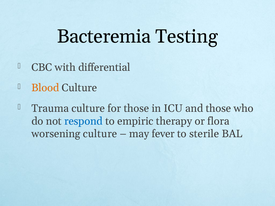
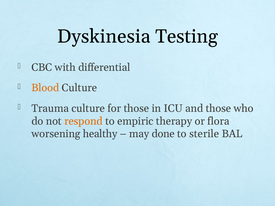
Bacteremia: Bacteremia -> Dyskinesia
respond colour: blue -> orange
worsening culture: culture -> healthy
fever: fever -> done
